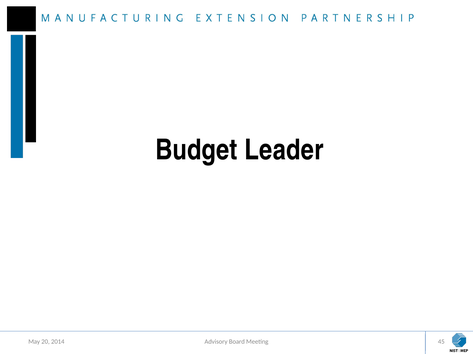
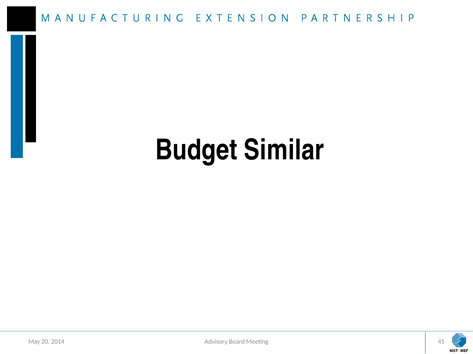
Leader: Leader -> Similar
